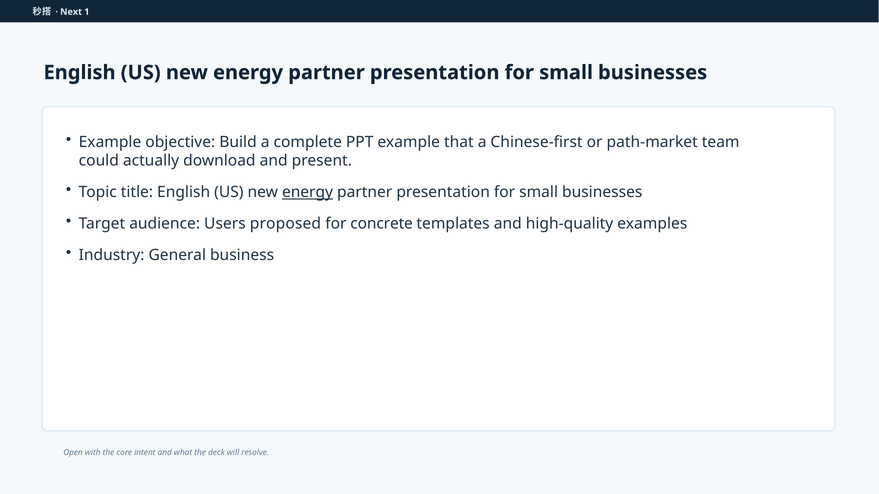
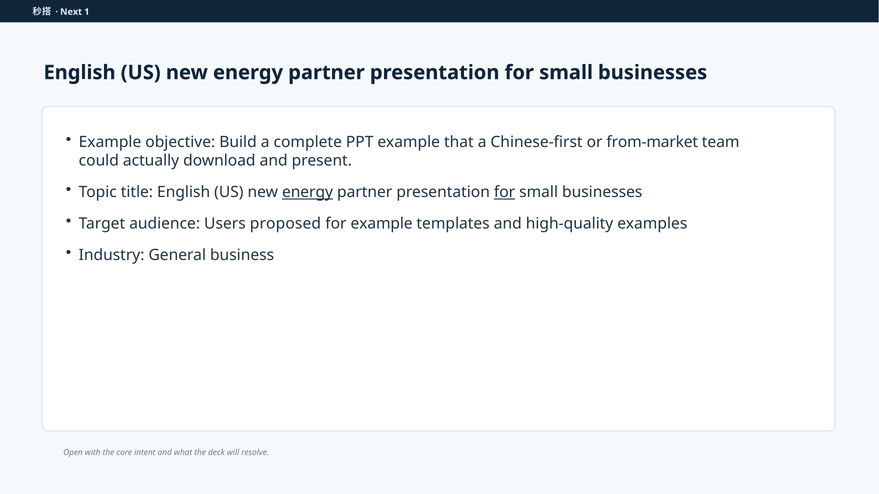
path-market: path-market -> from-market
for at (505, 192) underline: none -> present
for concrete: concrete -> example
